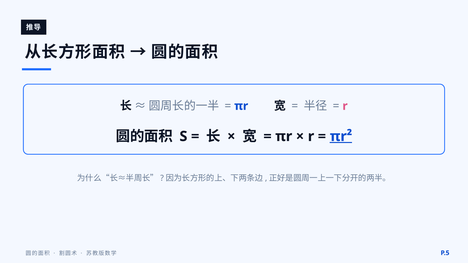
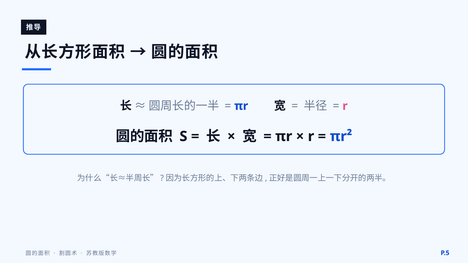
πr² underline: present -> none
